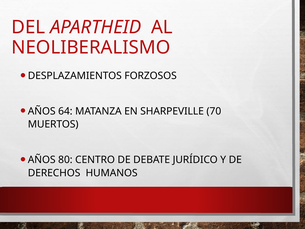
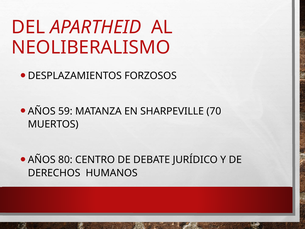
64: 64 -> 59
